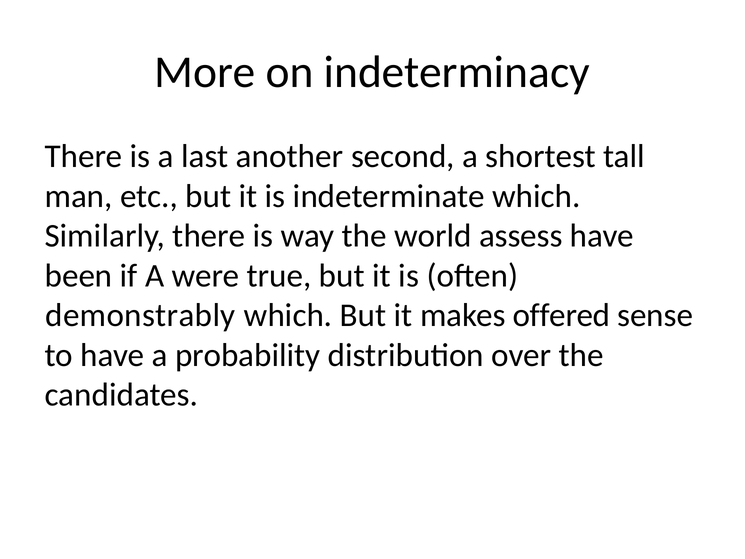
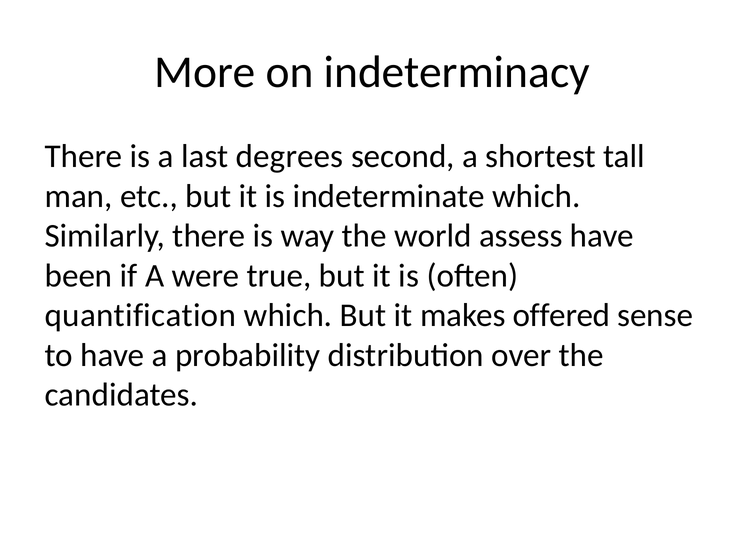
another: another -> degrees
demonstrably: demonstrably -> quantification
